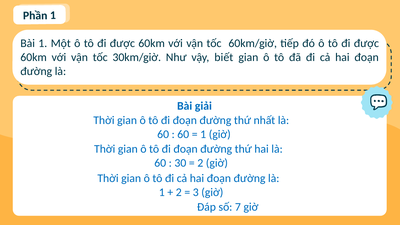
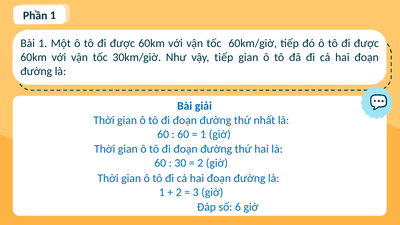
vậy biết: biết -> tiếp
7: 7 -> 6
